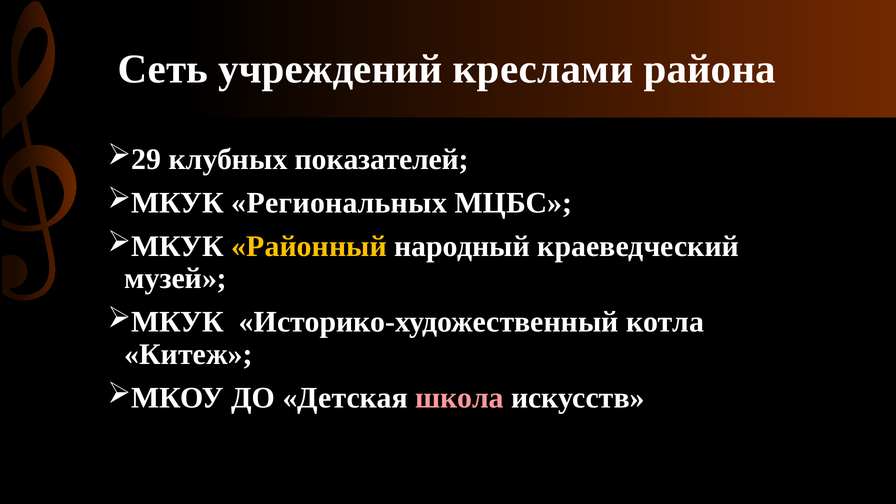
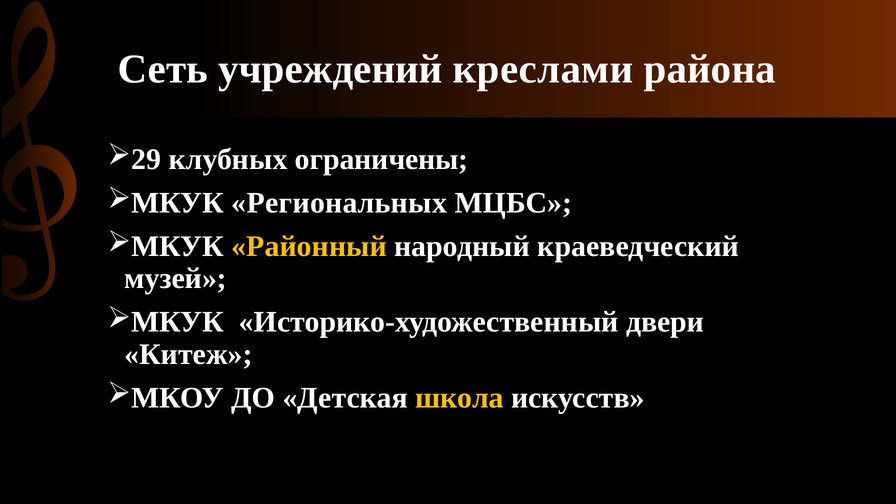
показателей: показателей -> ограничены
котла: котла -> двери
школа colour: pink -> yellow
